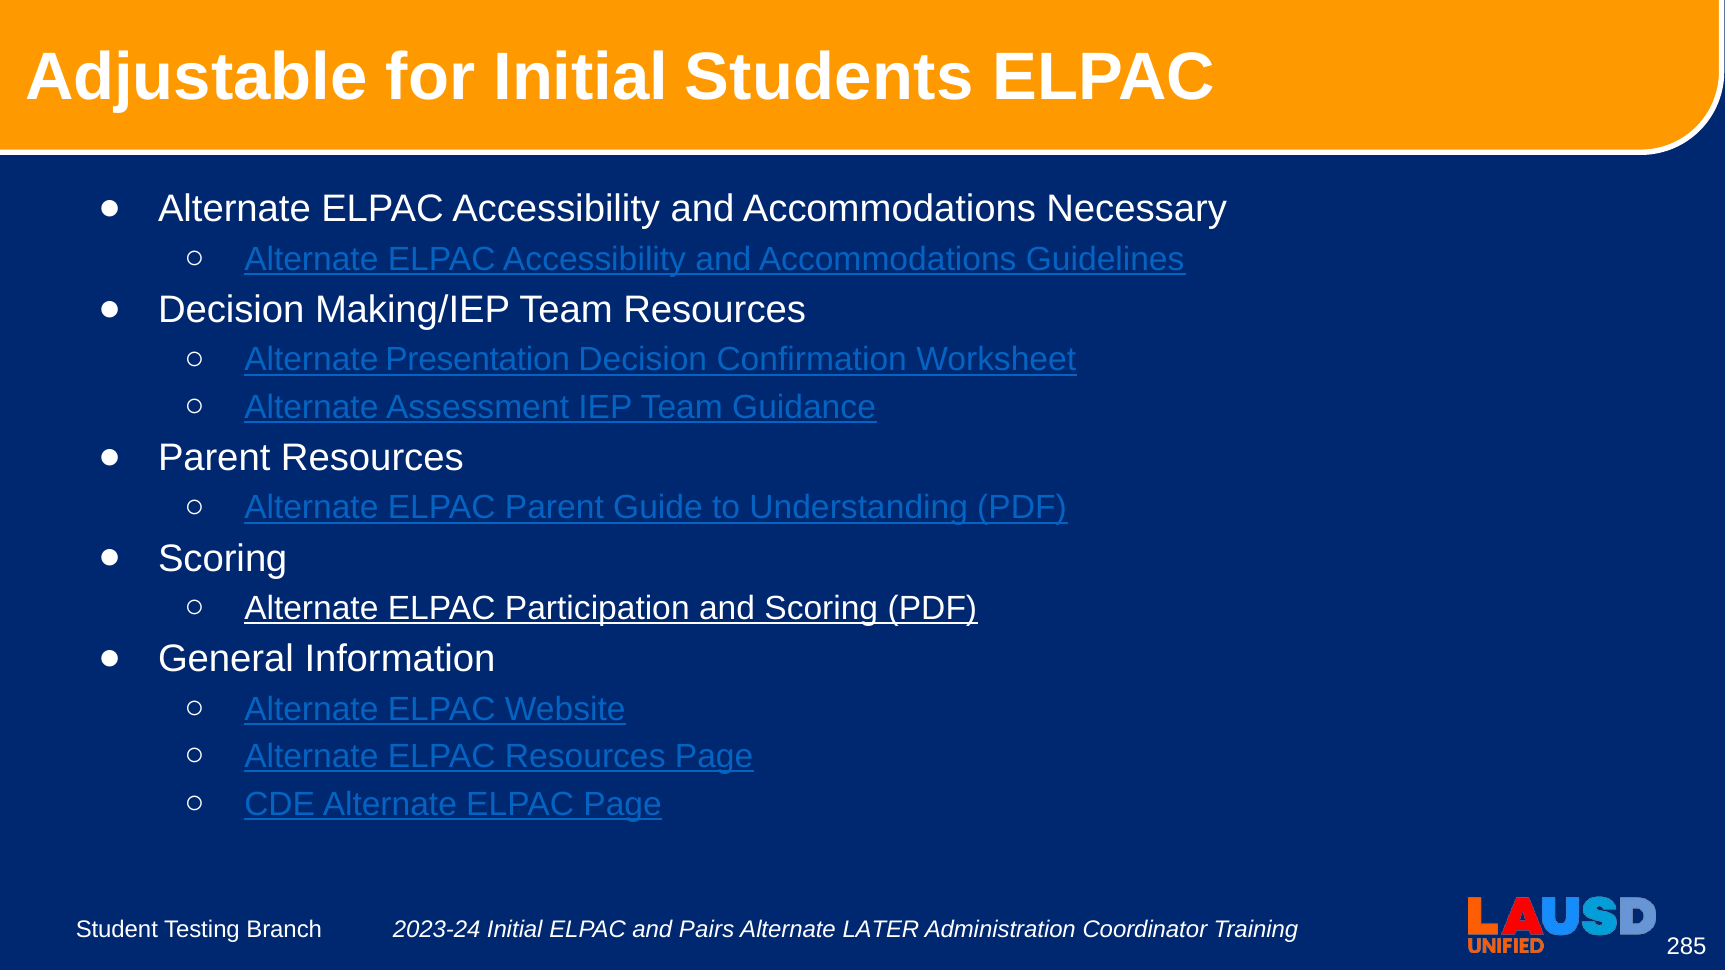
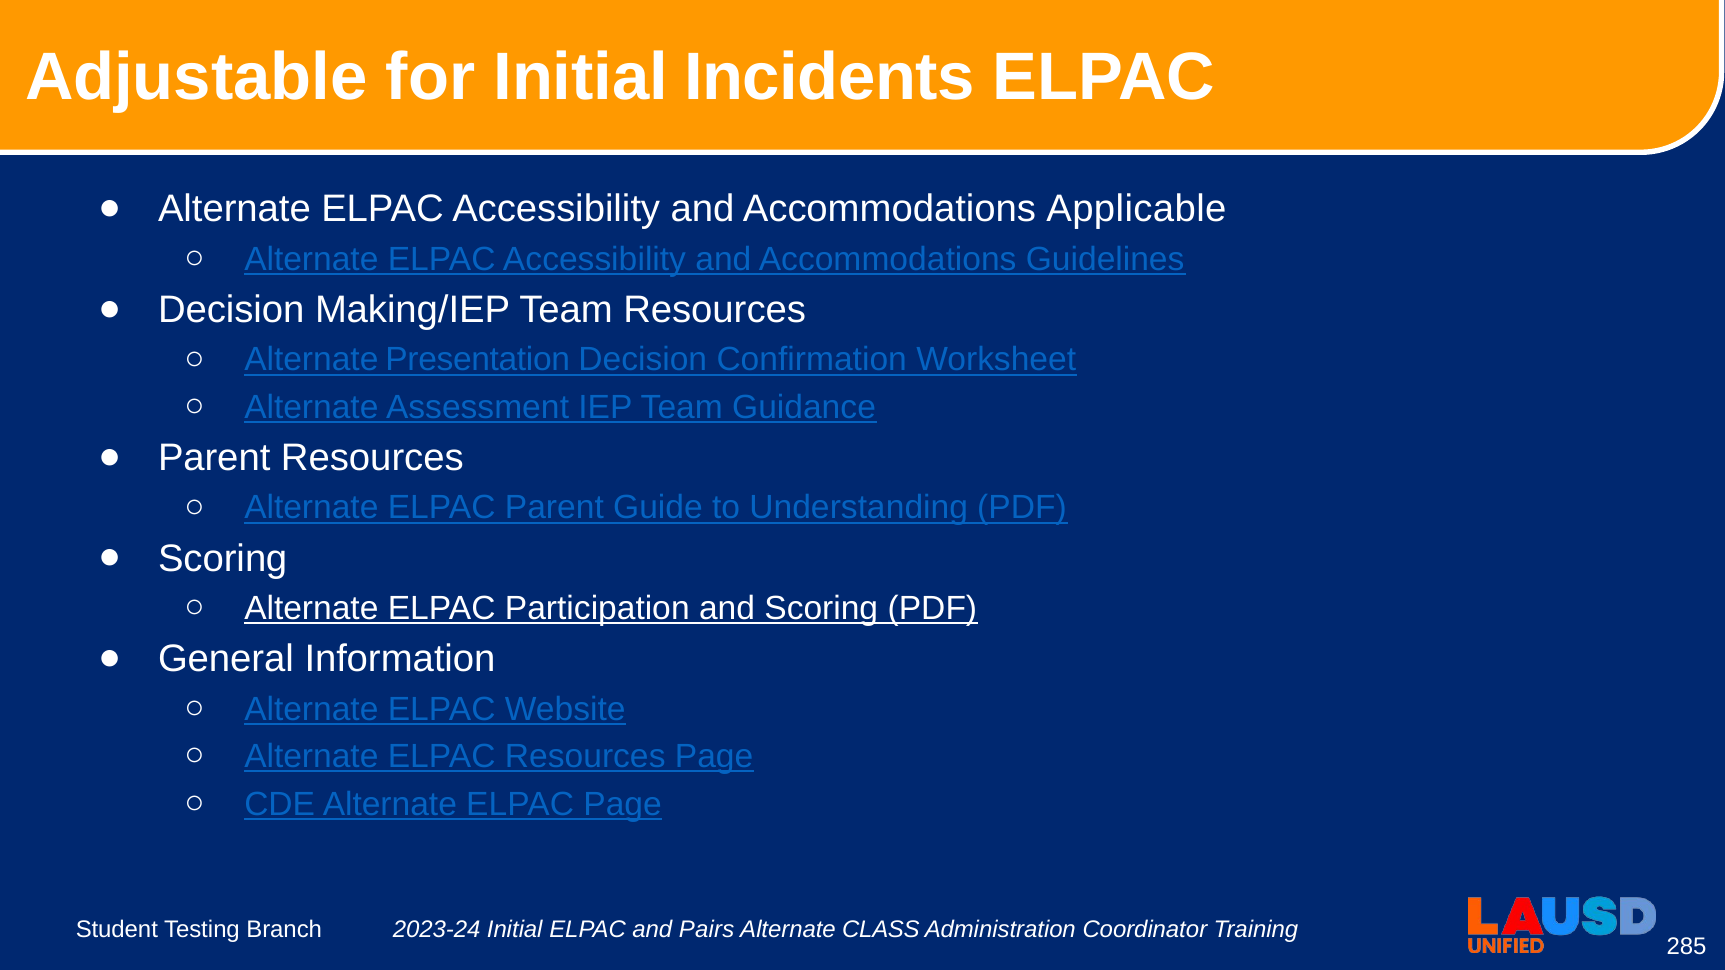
Students: Students -> Incidents
Necessary: Necessary -> Applicable
LATER: LATER -> CLASS
